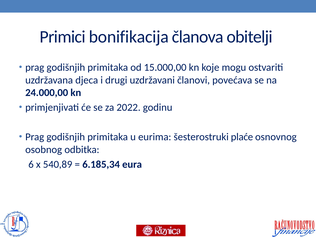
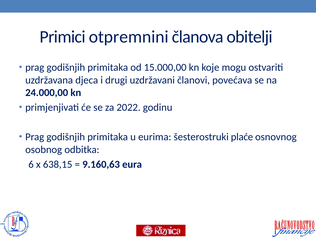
bonifikacija: bonifikacija -> otpremnini
540,89: 540,89 -> 638,15
6.185,34: 6.185,34 -> 9.160,63
